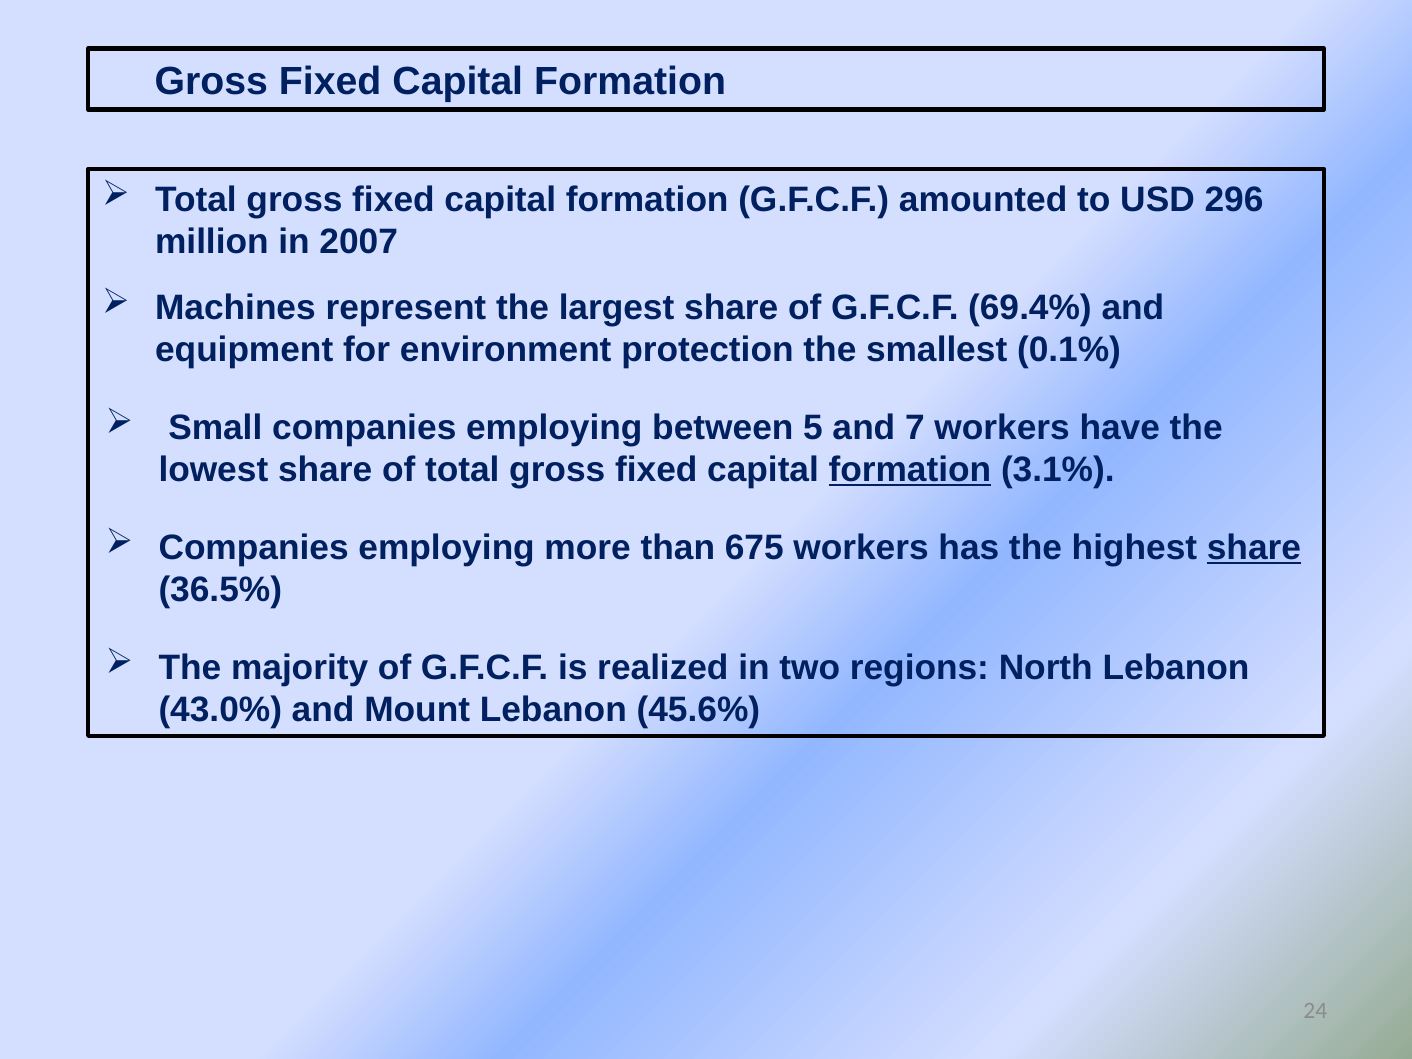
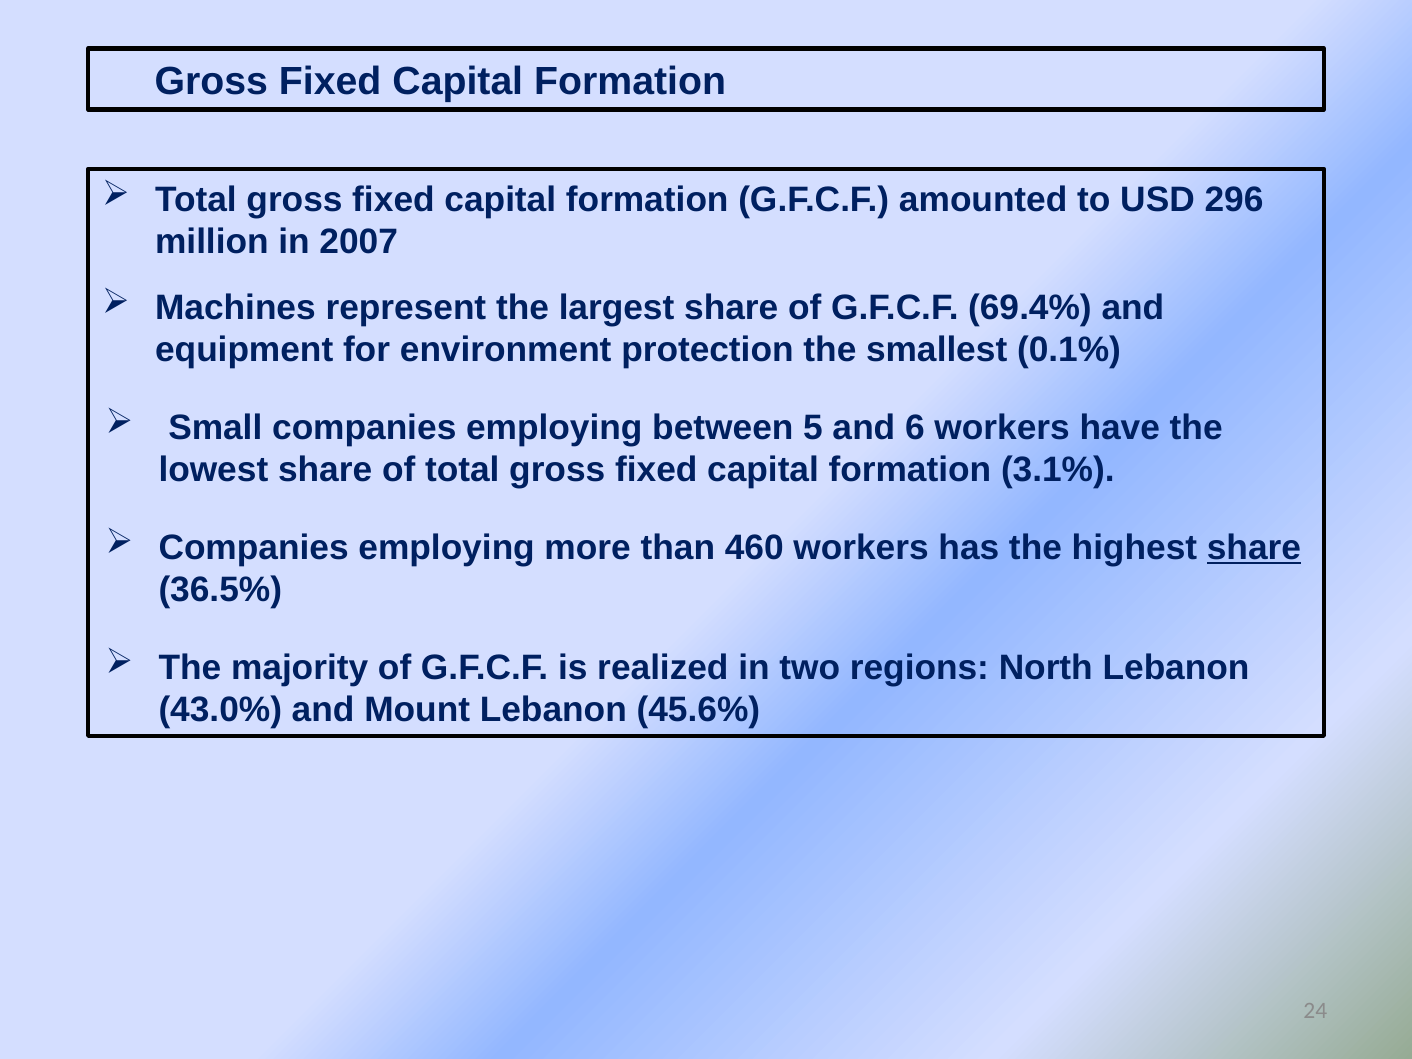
7: 7 -> 6
formation at (910, 470) underline: present -> none
675: 675 -> 460
